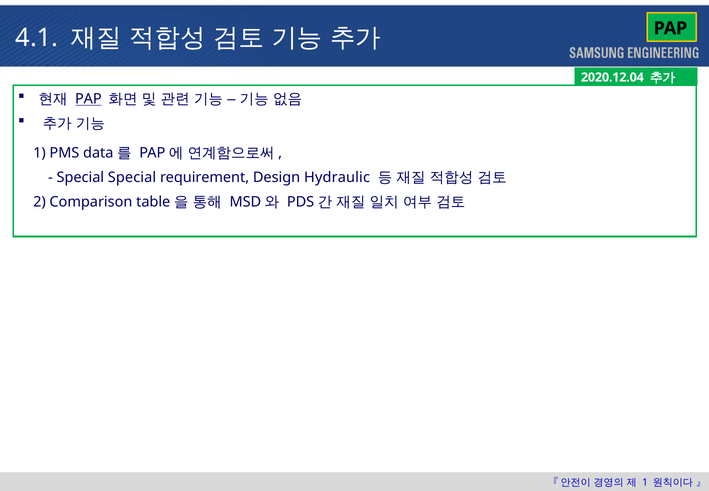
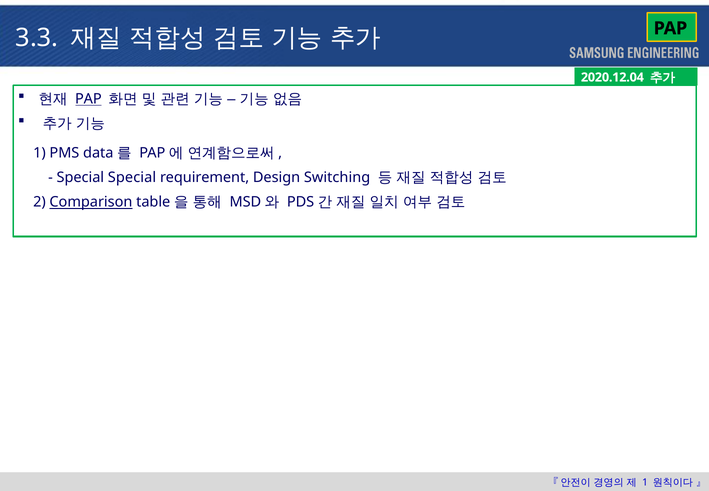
4.1: 4.1 -> 3.3
Hydraulic: Hydraulic -> Switching
Comparison underline: none -> present
